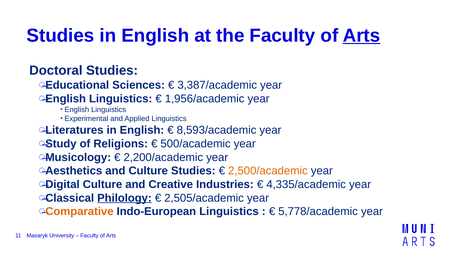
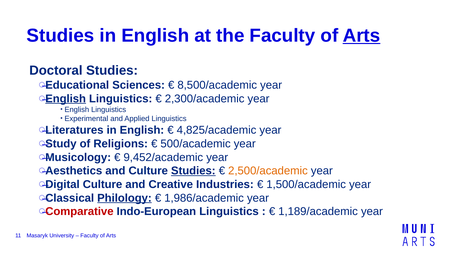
3,387/academic: 3,387/academic -> 8,500/academic
English at (66, 98) underline: none -> present
1,956/academic: 1,956/academic -> 2,300/academic
8,593/academic: 8,593/academic -> 4,825/academic
2,200/academic: 2,200/academic -> 9,452/academic
Studies at (193, 171) underline: none -> present
4,335/academic: 4,335/academic -> 1,500/academic
2,505/academic: 2,505/academic -> 1,986/academic
Comparative colour: orange -> red
5,778/academic: 5,778/academic -> 1,189/academic
